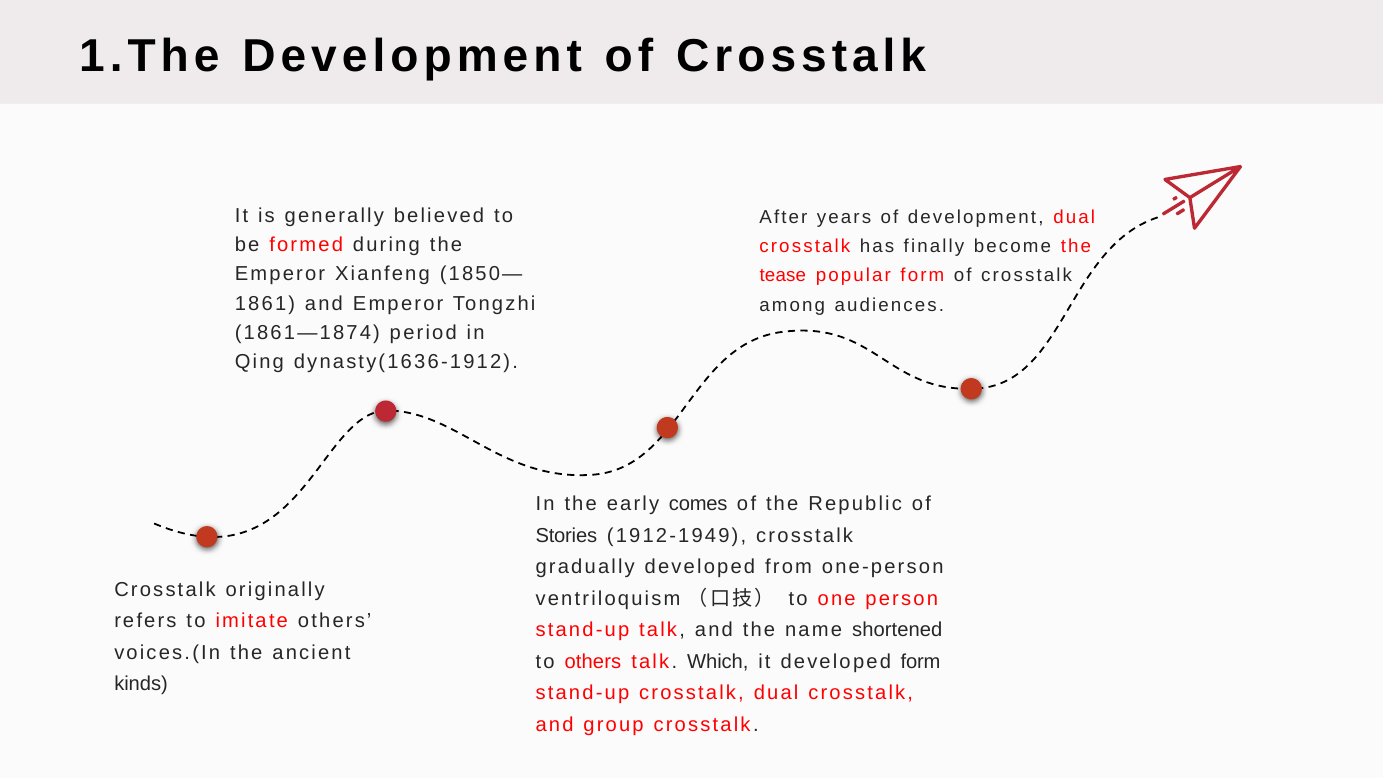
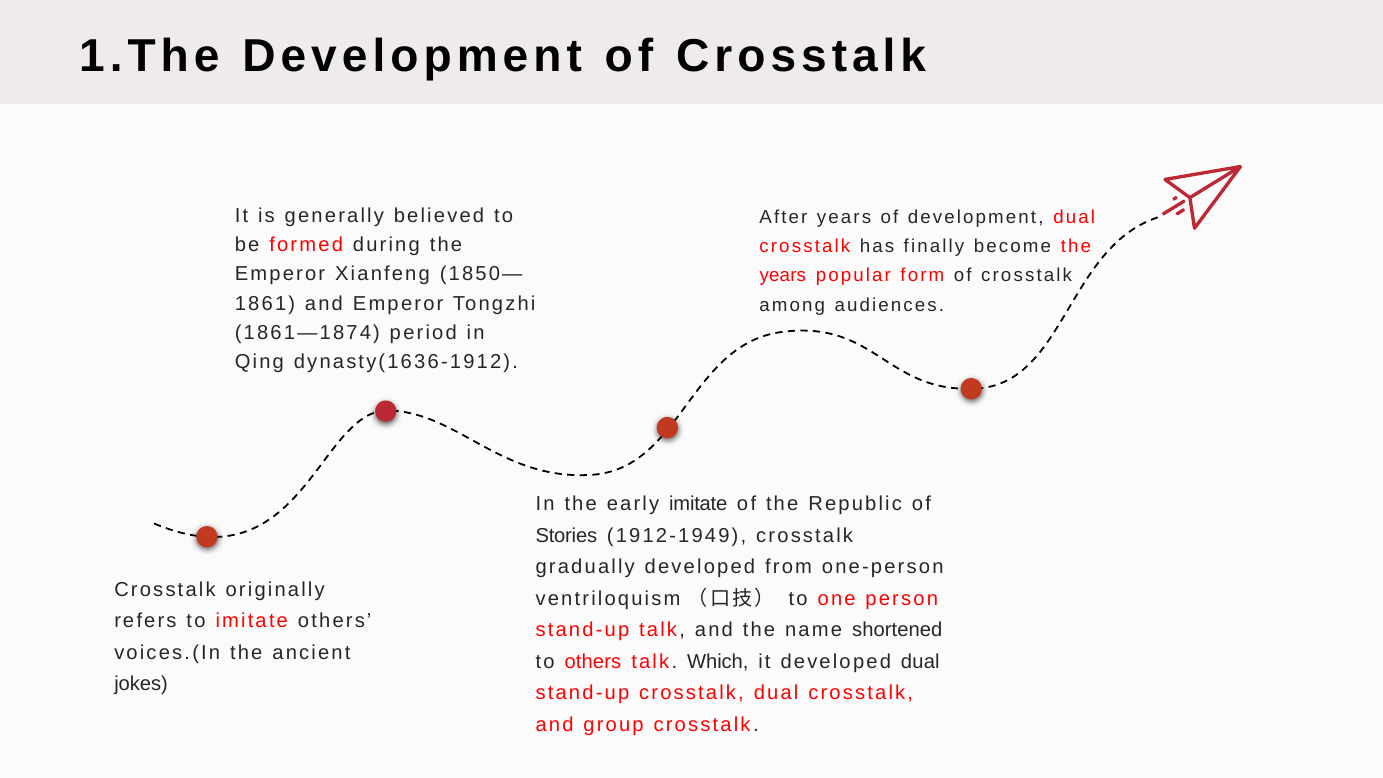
tease at (783, 276): tease -> years
early comes: comes -> imitate
developed form: form -> dual
kinds: kinds -> jokes
